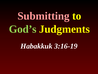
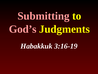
God’s colour: light green -> pink
